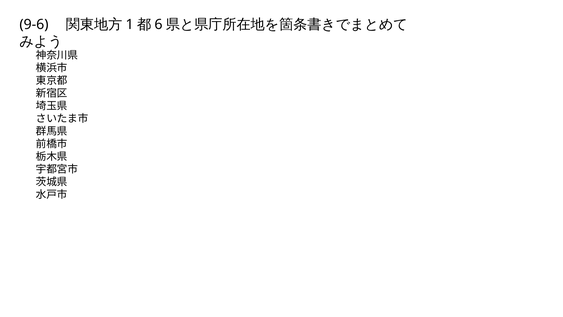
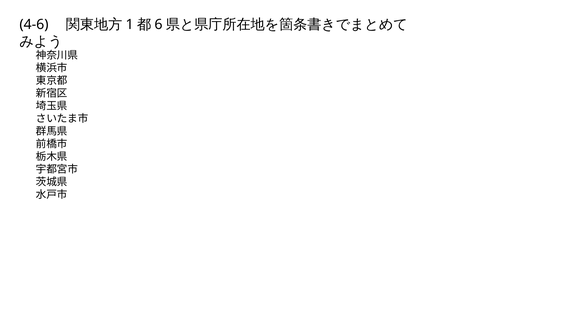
9-6: 9-6 -> 4-6
